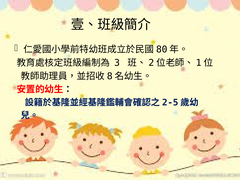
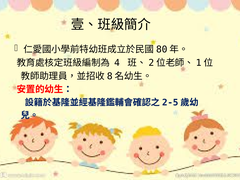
3: 3 -> 4
